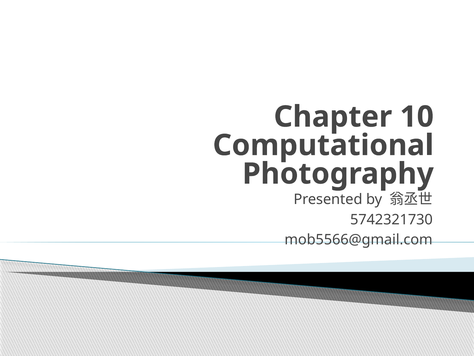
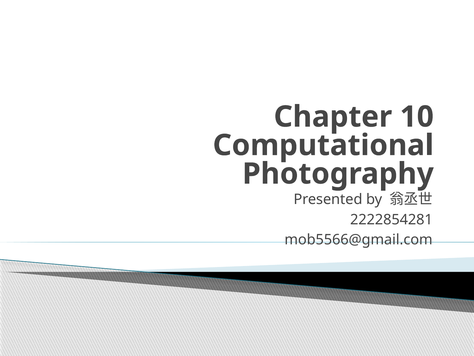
5742321730: 5742321730 -> 2222854281
